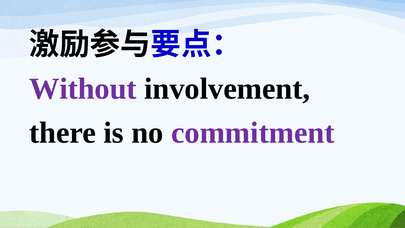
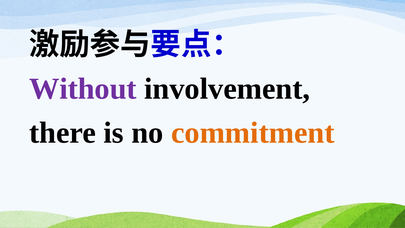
commitment colour: purple -> orange
